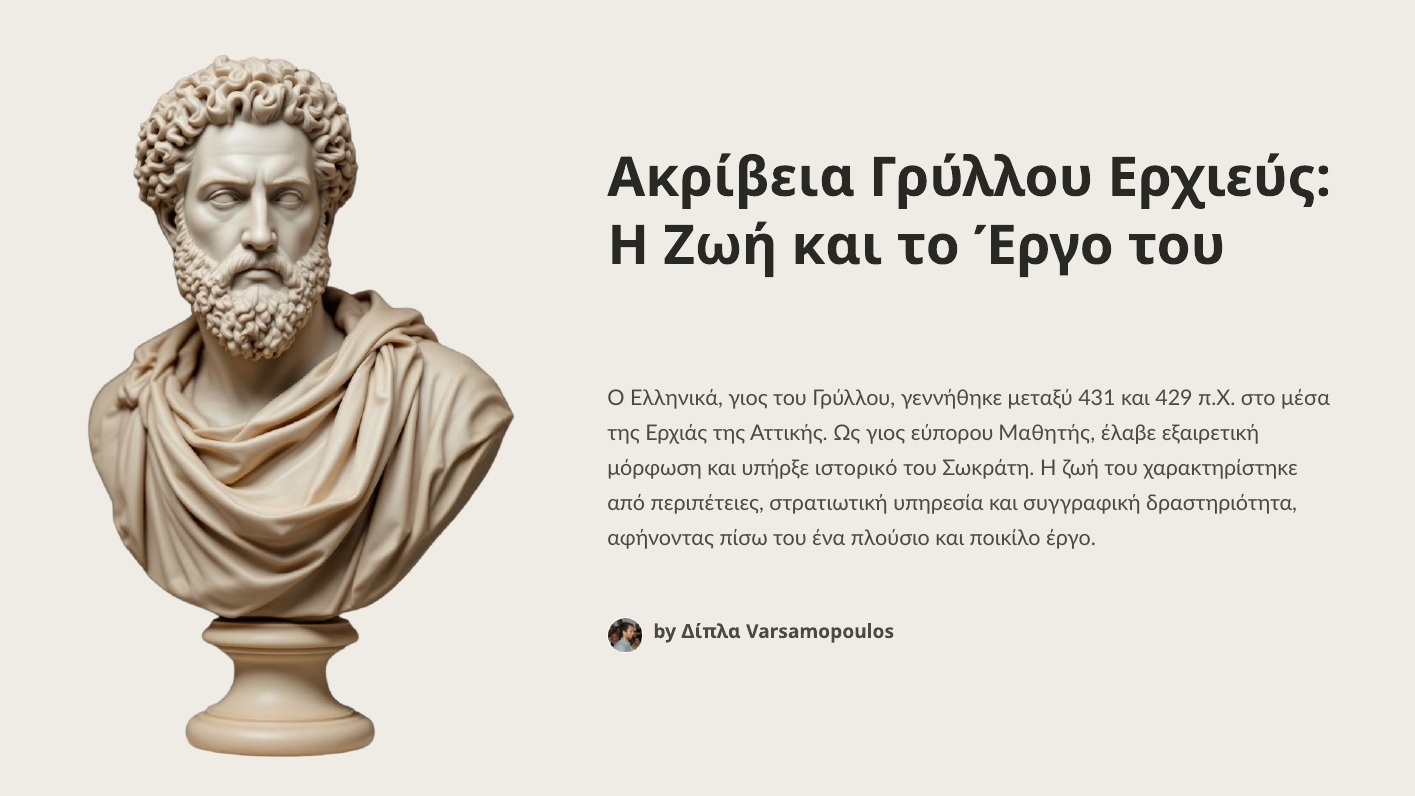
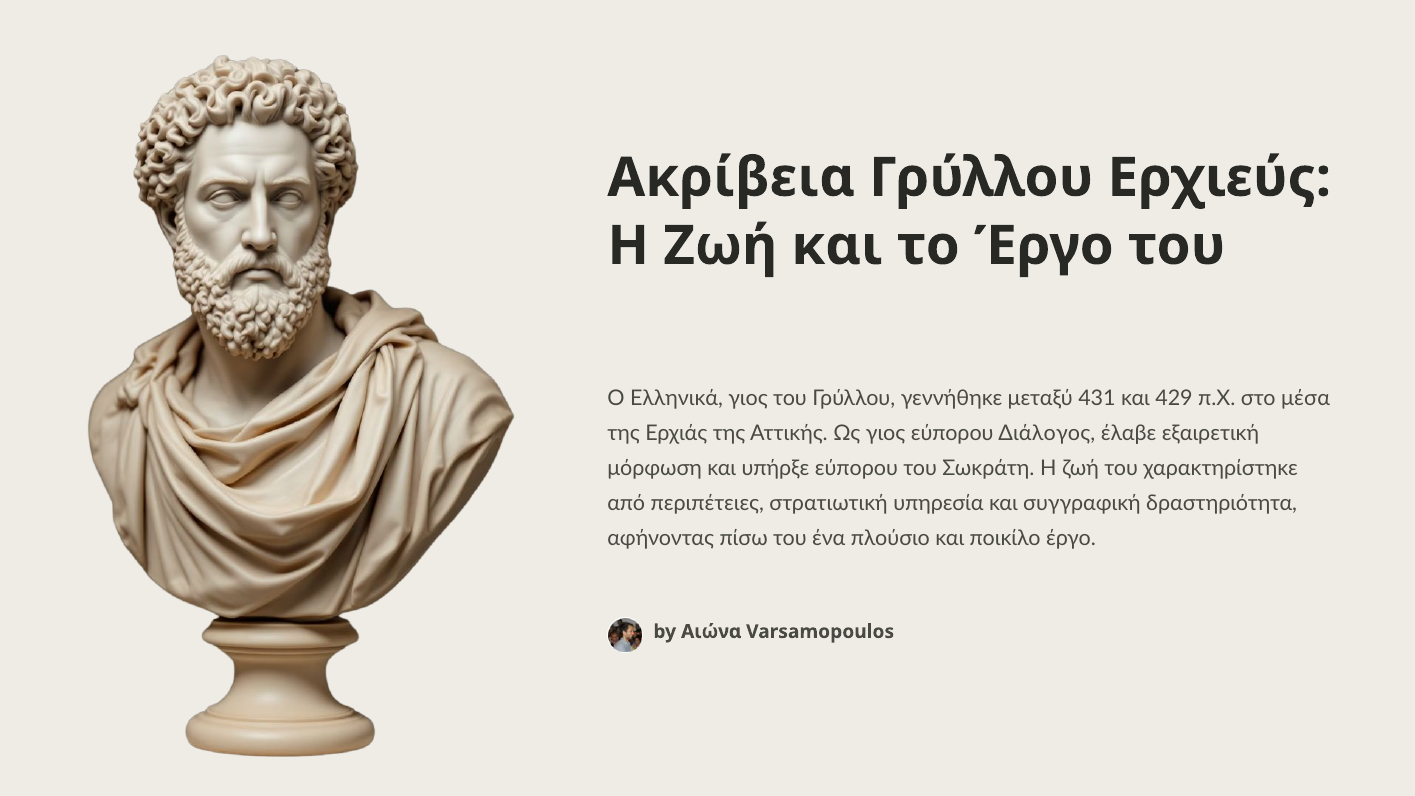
Μαθητής: Μαθητής -> Διάλογος
υπήρξε ιστορικό: ιστορικό -> εύπορου
Δίπλα: Δίπλα -> Αιώνα
